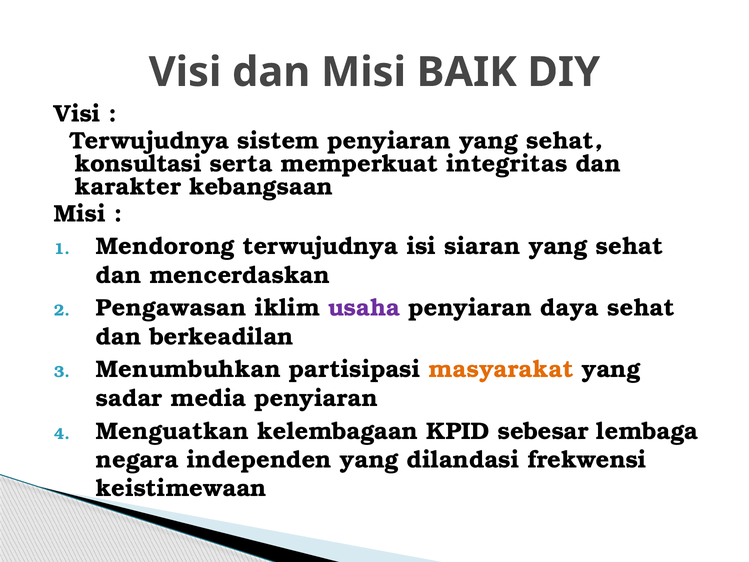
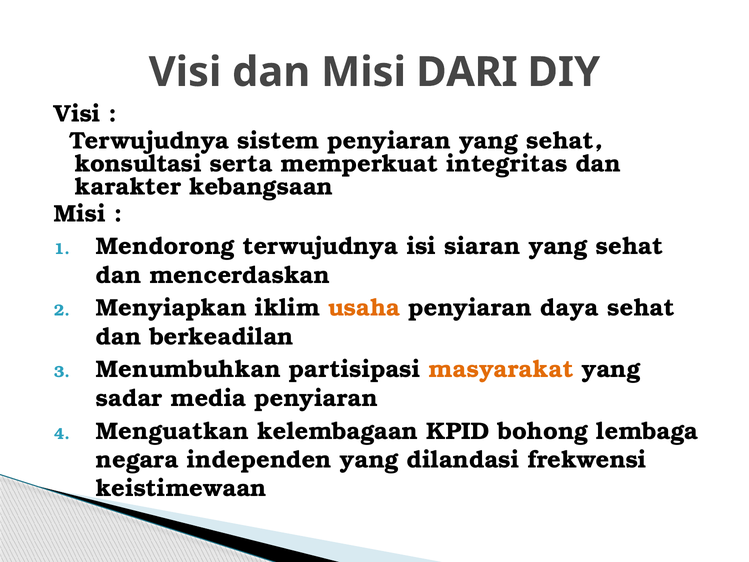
BAIK: BAIK -> DARI
Pengawasan: Pengawasan -> Menyiapkan
usaha colour: purple -> orange
sebesar: sebesar -> bohong
